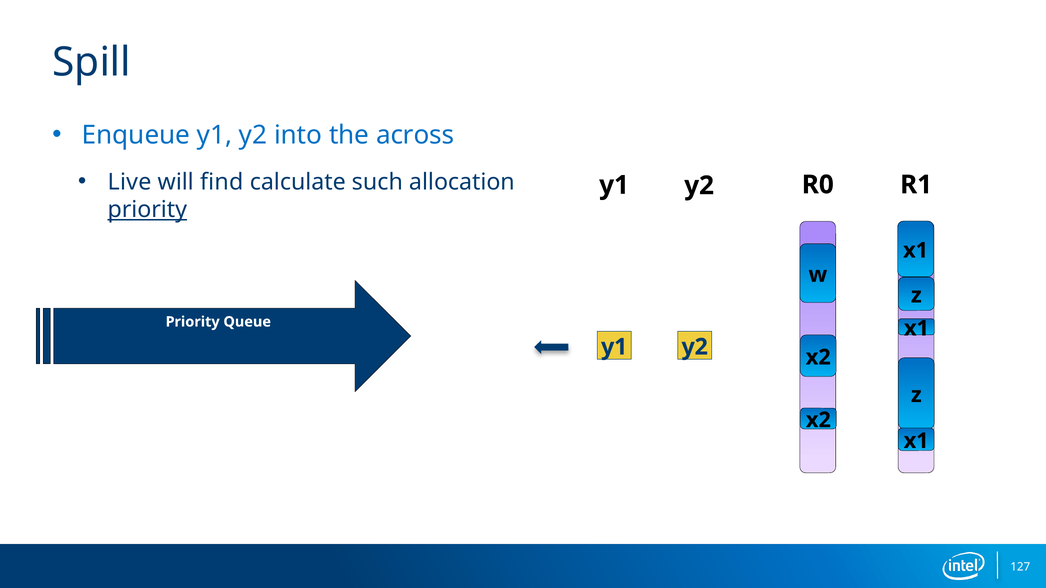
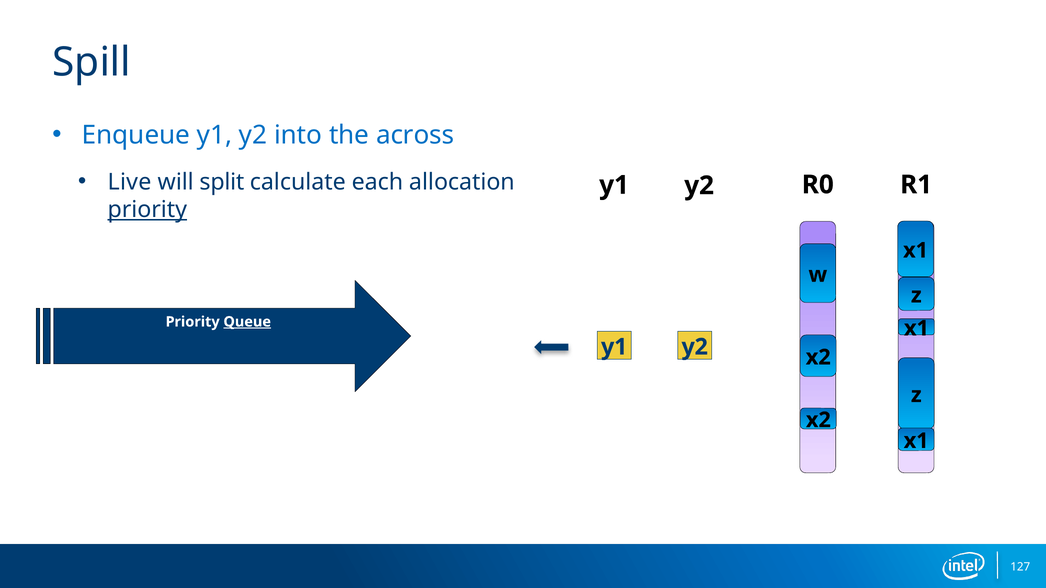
find: find -> split
such: such -> each
Queue underline: none -> present
